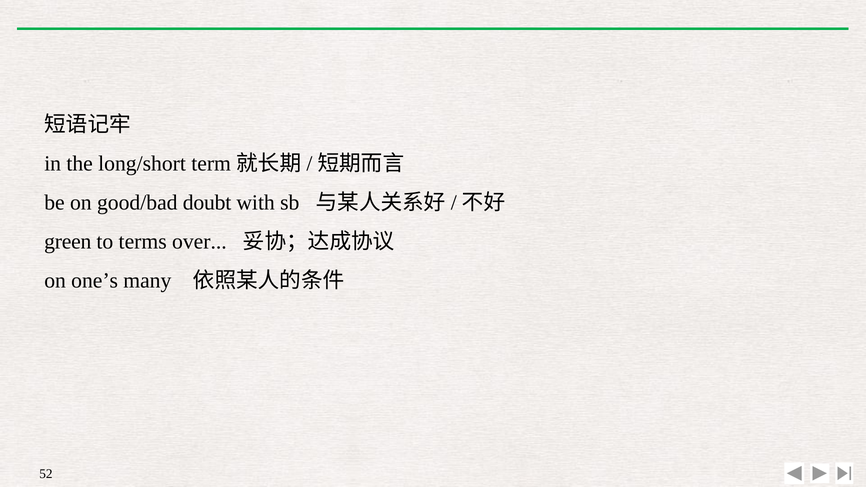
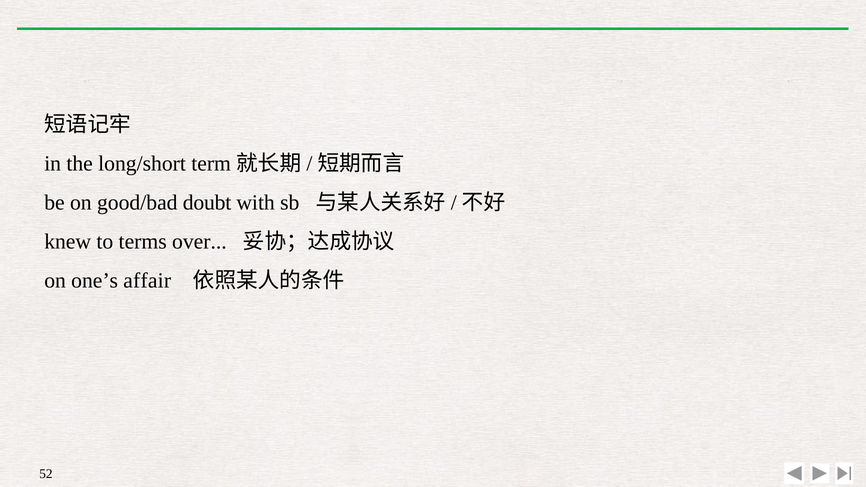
green: green -> knew
many: many -> affair
